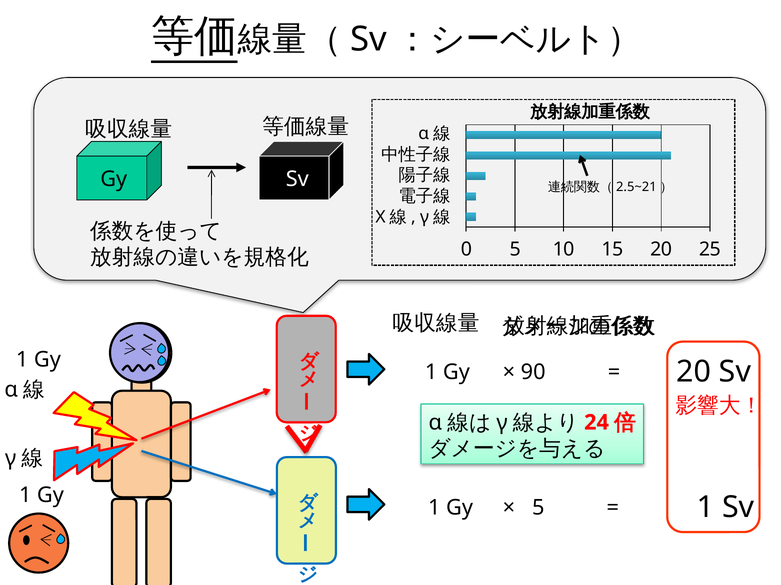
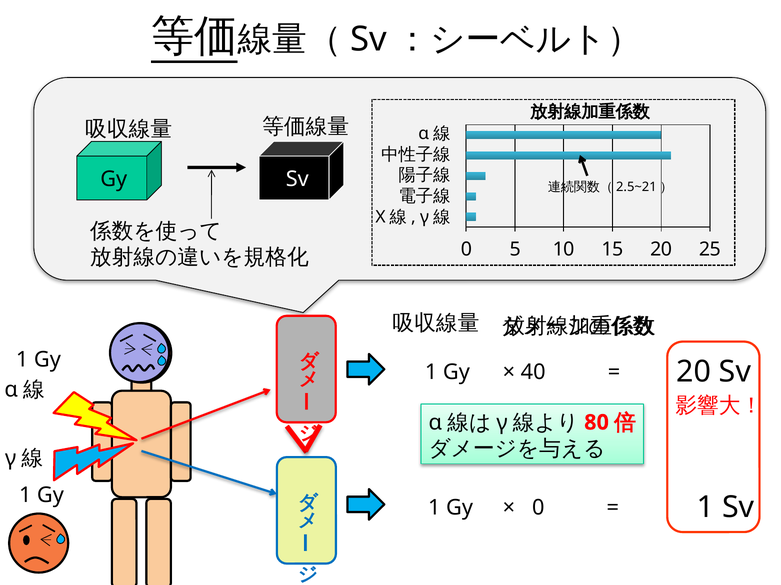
90: 90 -> 40
24: 24 -> 80
5 at (538, 508): 5 -> 0
